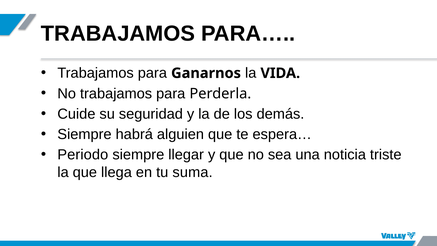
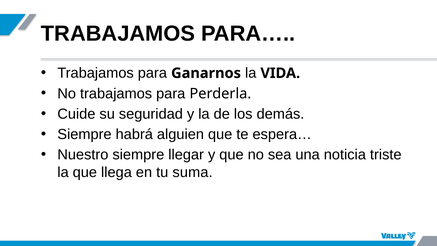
Periodo: Periodo -> Nuestro
